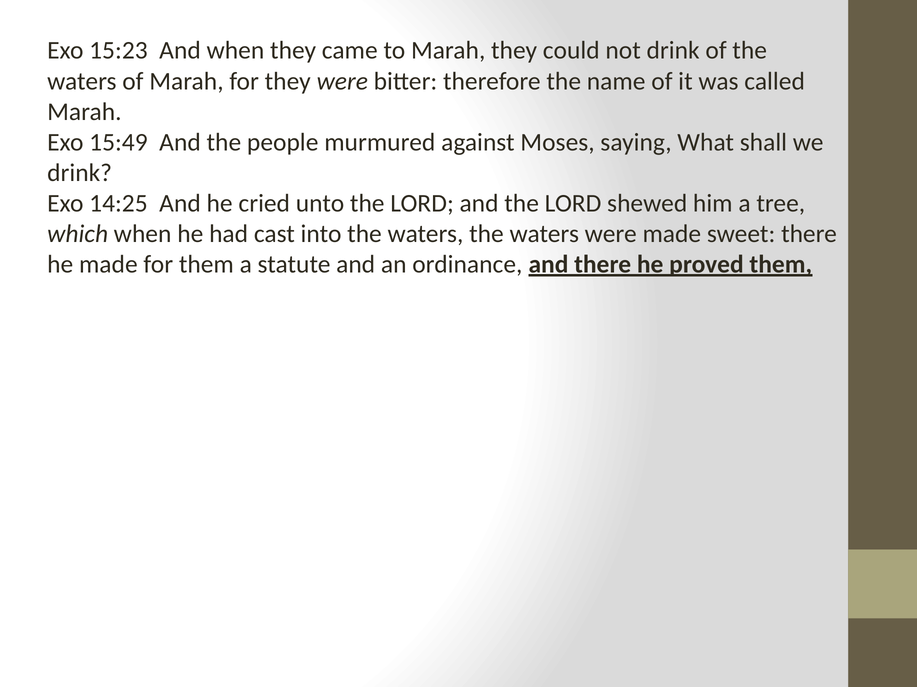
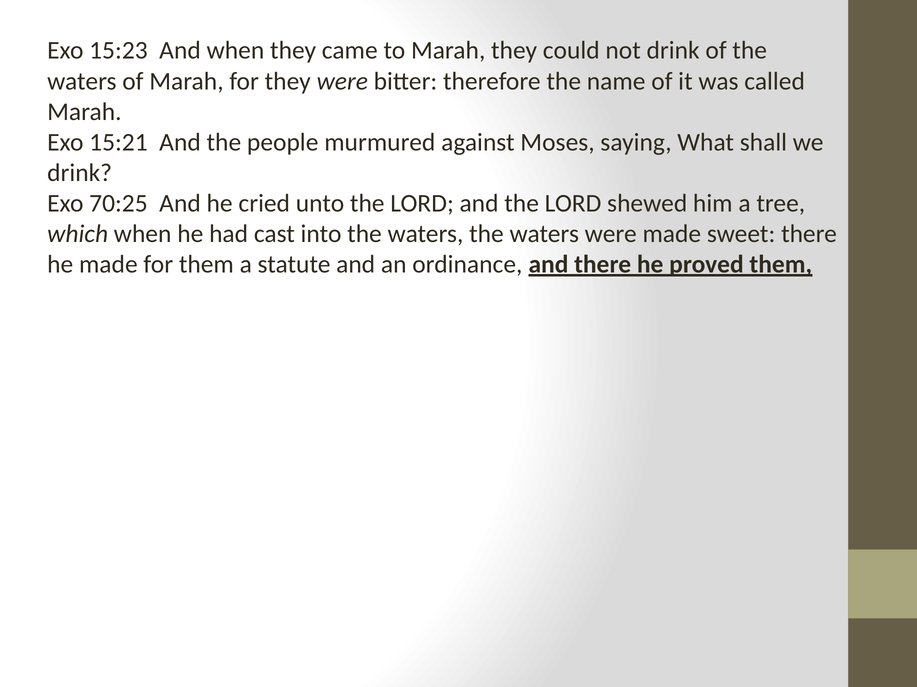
15:49: 15:49 -> 15:21
14:25: 14:25 -> 70:25
